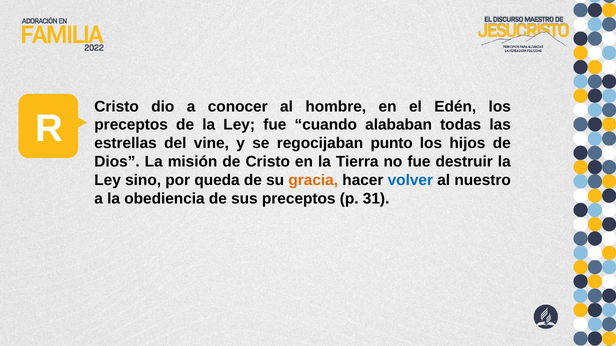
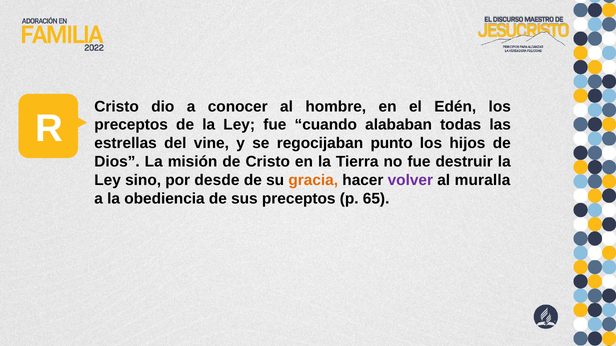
queda: queda -> desde
volver colour: blue -> purple
nuestro: nuestro -> muralla
31: 31 -> 65
